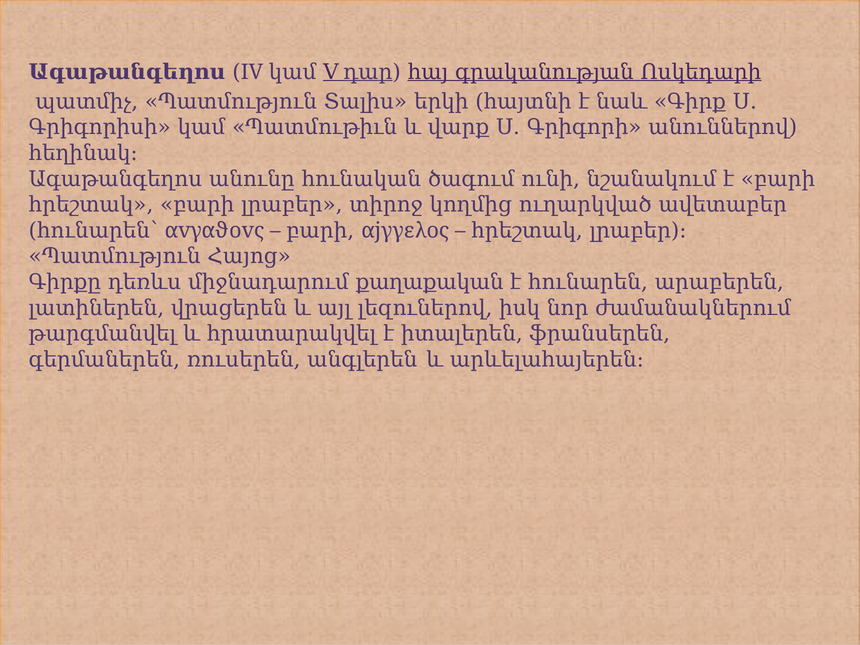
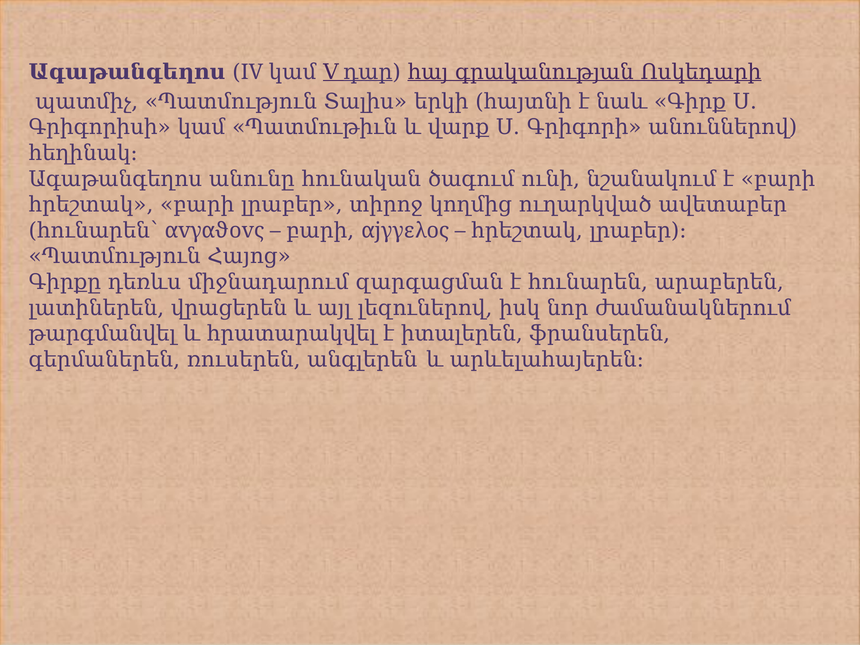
քաղաքական: քաղաքական -> զարգացման
